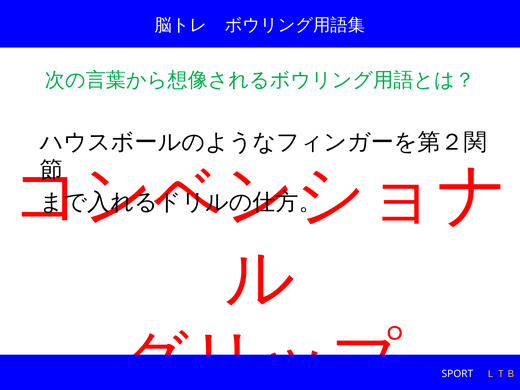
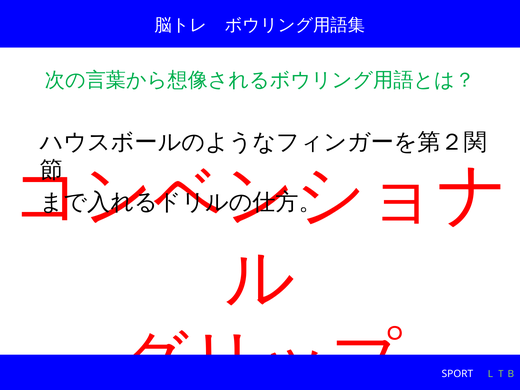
ＬＴＢ colour: yellow -> light green
